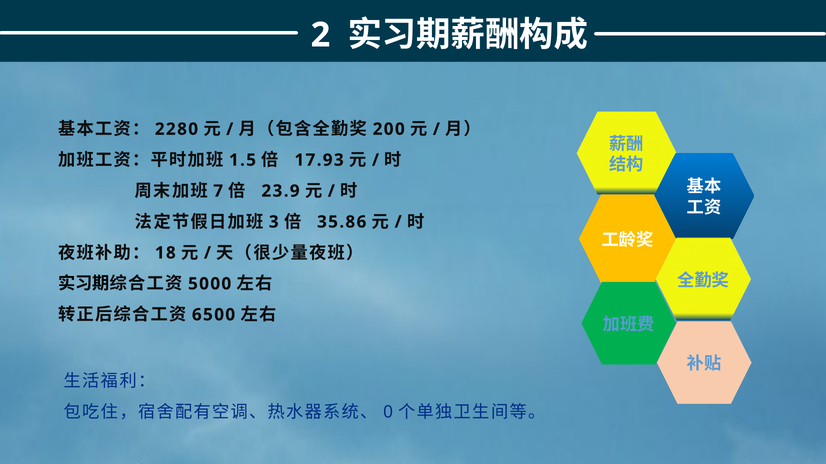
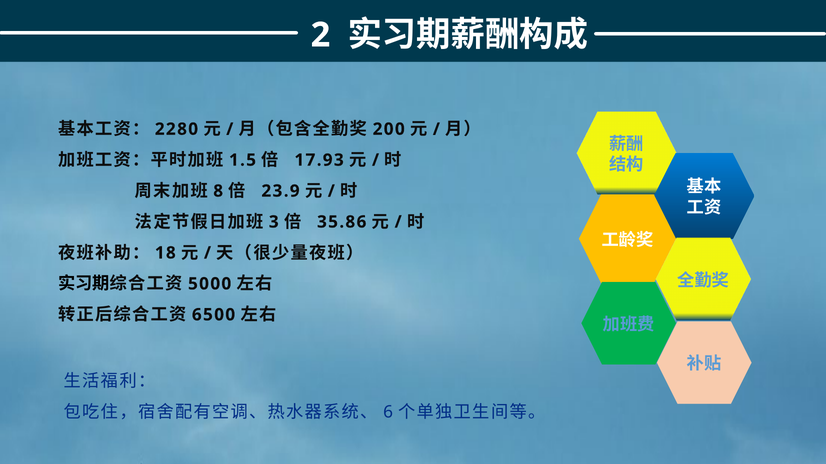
7: 7 -> 8
0: 0 -> 6
